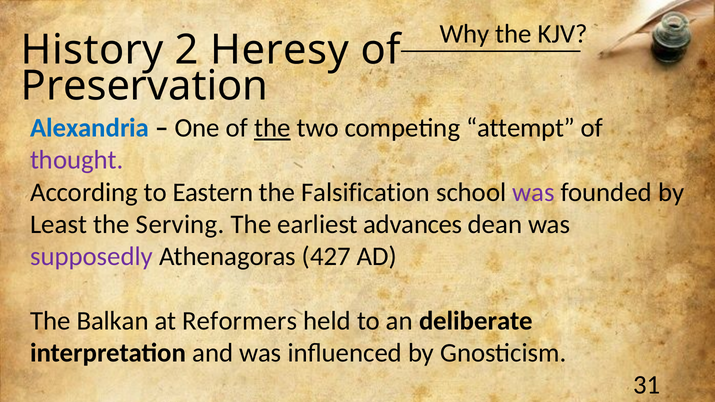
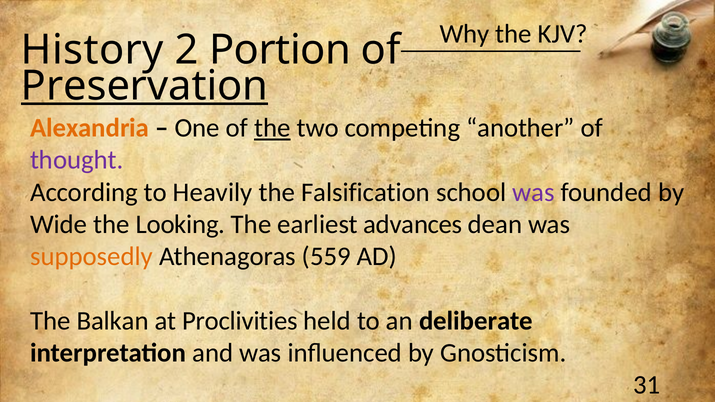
Heresy: Heresy -> Portion
Preservation underline: none -> present
Alexandria colour: blue -> orange
attempt: attempt -> another
Eastern: Eastern -> Heavily
Least: Least -> Wide
Serving: Serving -> Looking
supposedly colour: purple -> orange
427: 427 -> 559
Reformers: Reformers -> Proclivities
